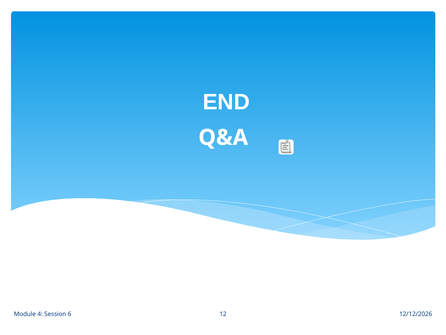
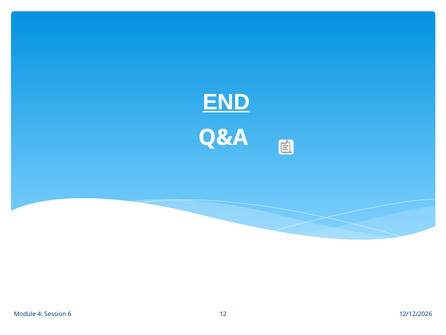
END underline: none -> present
